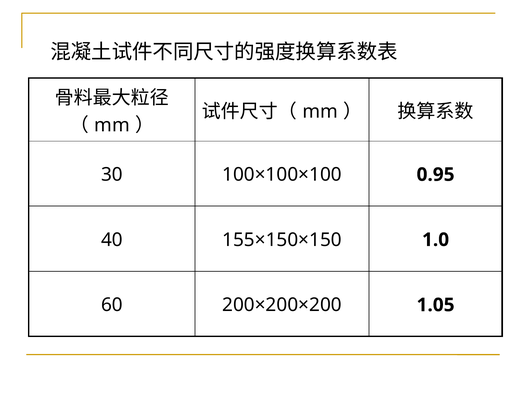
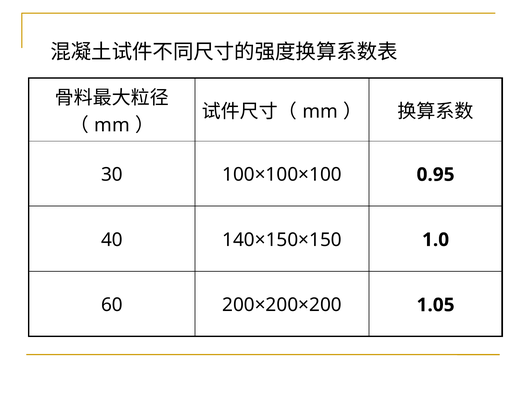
155×150×150: 155×150×150 -> 140×150×150
